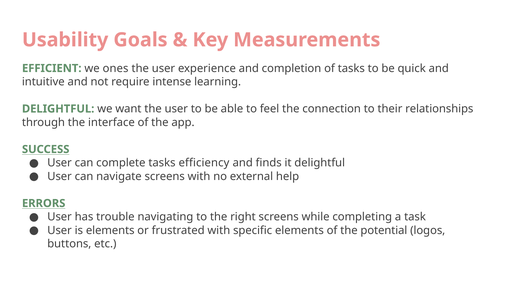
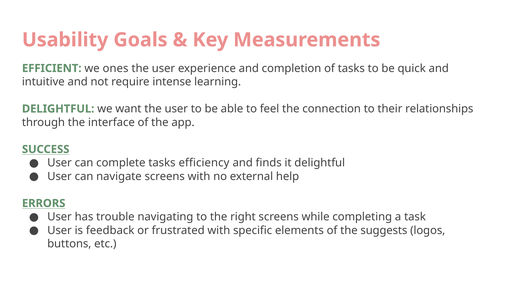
is elements: elements -> feedback
potential: potential -> suggests
